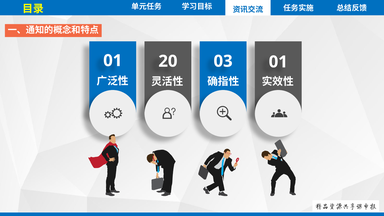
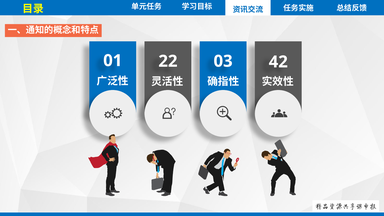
20: 20 -> 22
03 01: 01 -> 42
